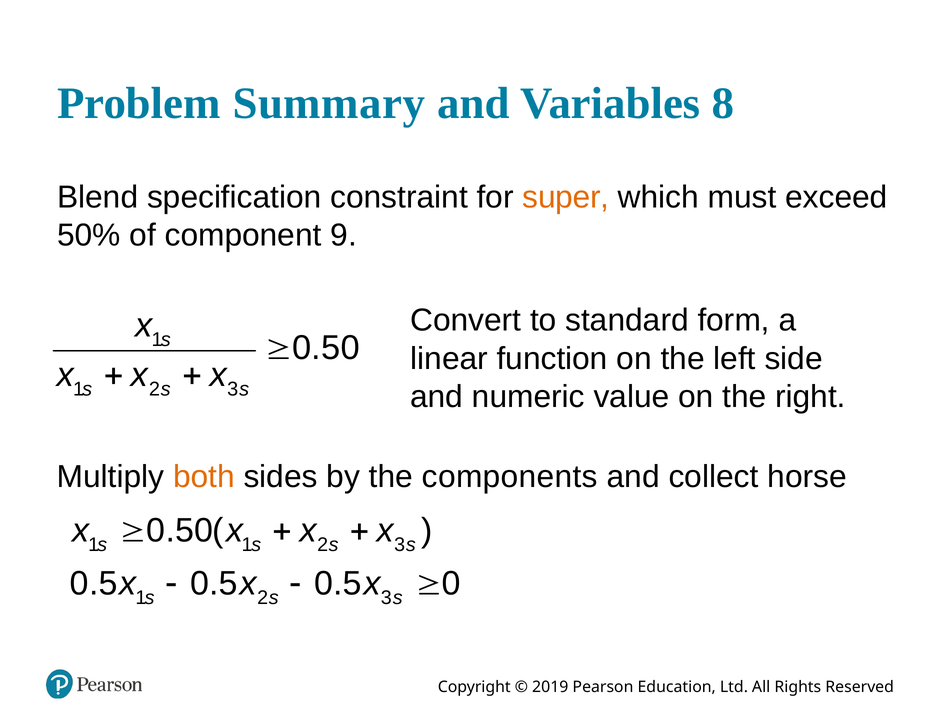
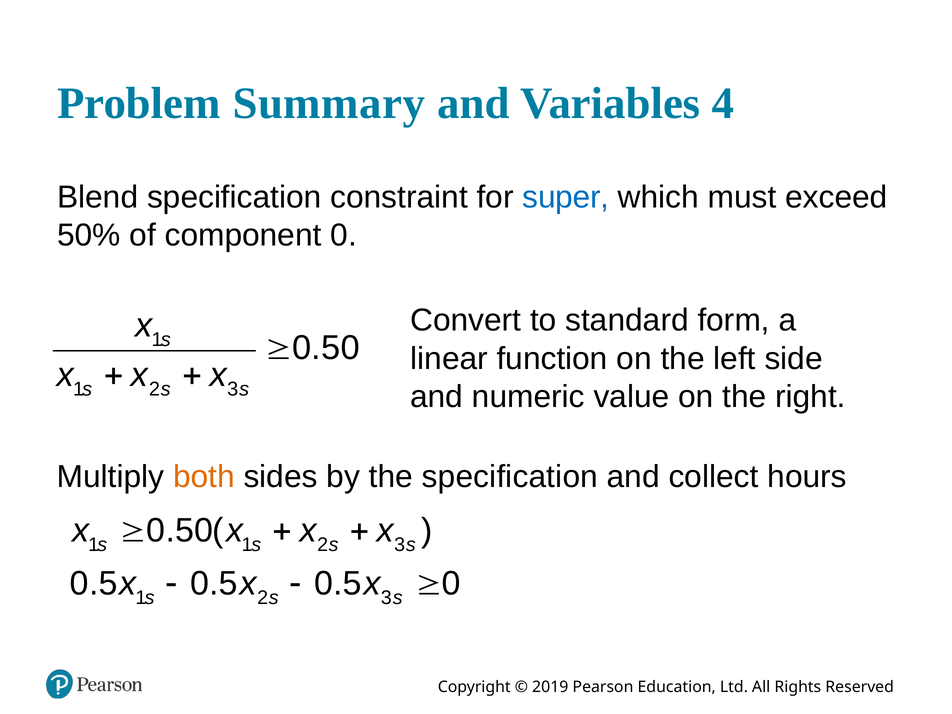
8: 8 -> 4
super colour: orange -> blue
component 9: 9 -> 0
the components: components -> specification
horse: horse -> hours
